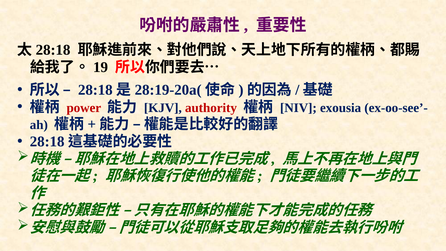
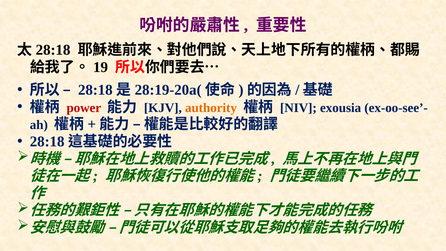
authority colour: red -> orange
